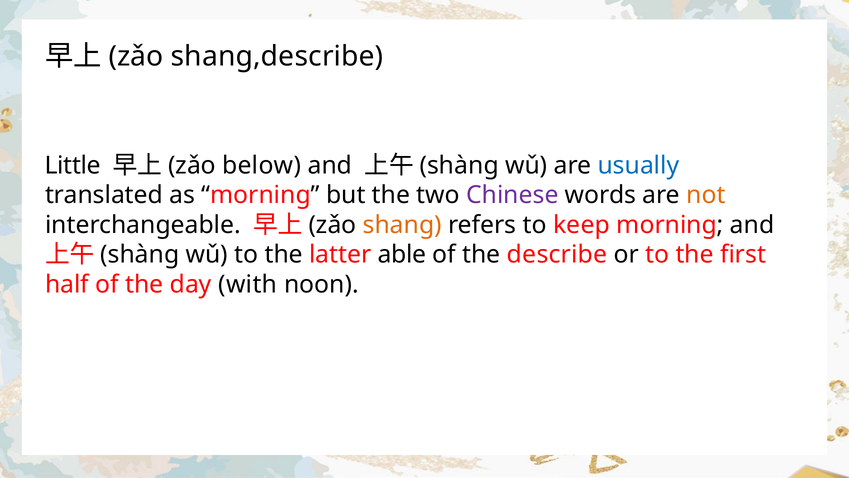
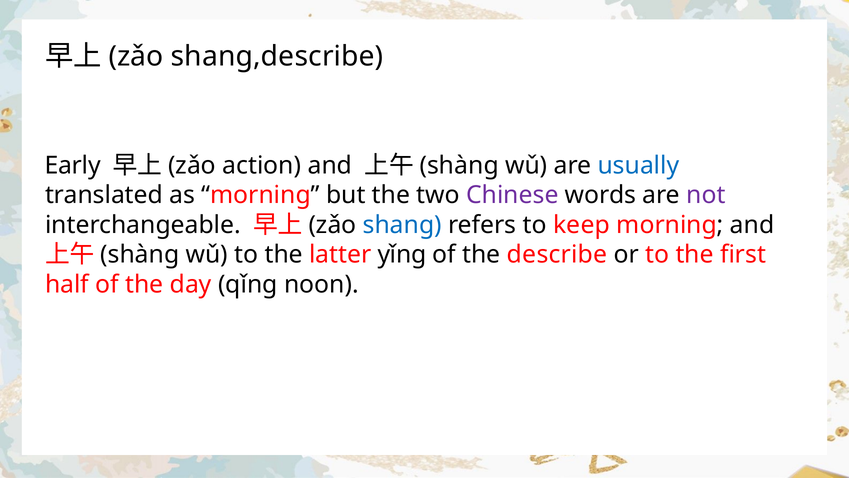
Little: Little -> Early
below: below -> action
not colour: orange -> purple
shang colour: orange -> blue
able: able -> yǐng
with: with -> qǐng
